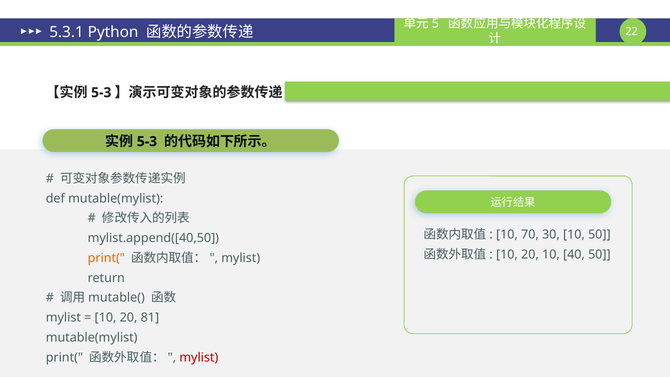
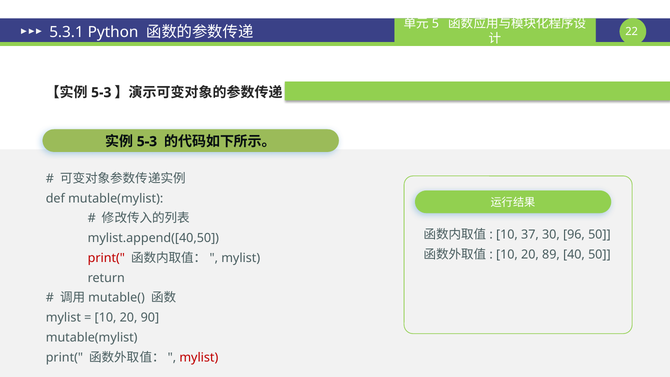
70: 70 -> 37
30 10: 10 -> 96
20 10: 10 -> 89
print( at (106, 258) colour: orange -> red
81: 81 -> 90
